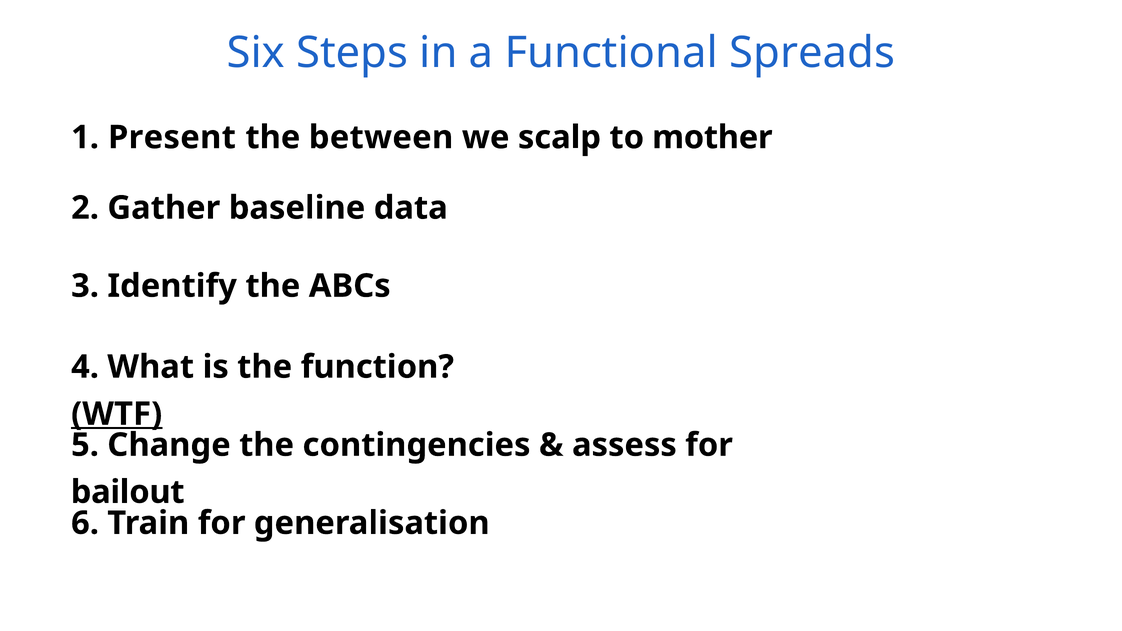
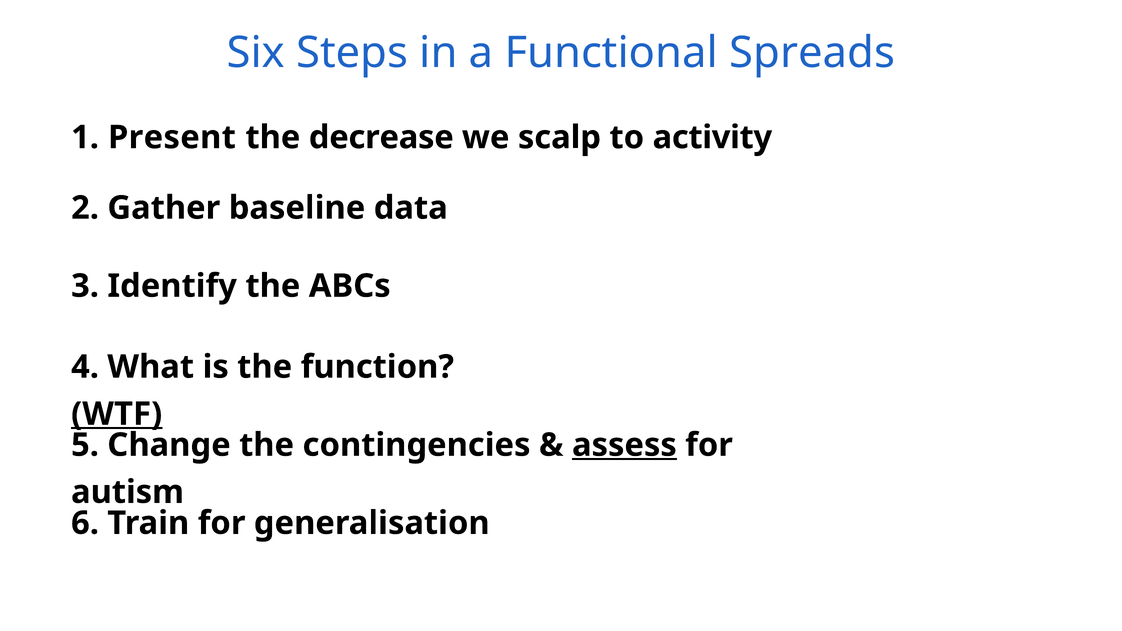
between: between -> decrease
mother: mother -> activity
assess underline: none -> present
bailout: bailout -> autism
